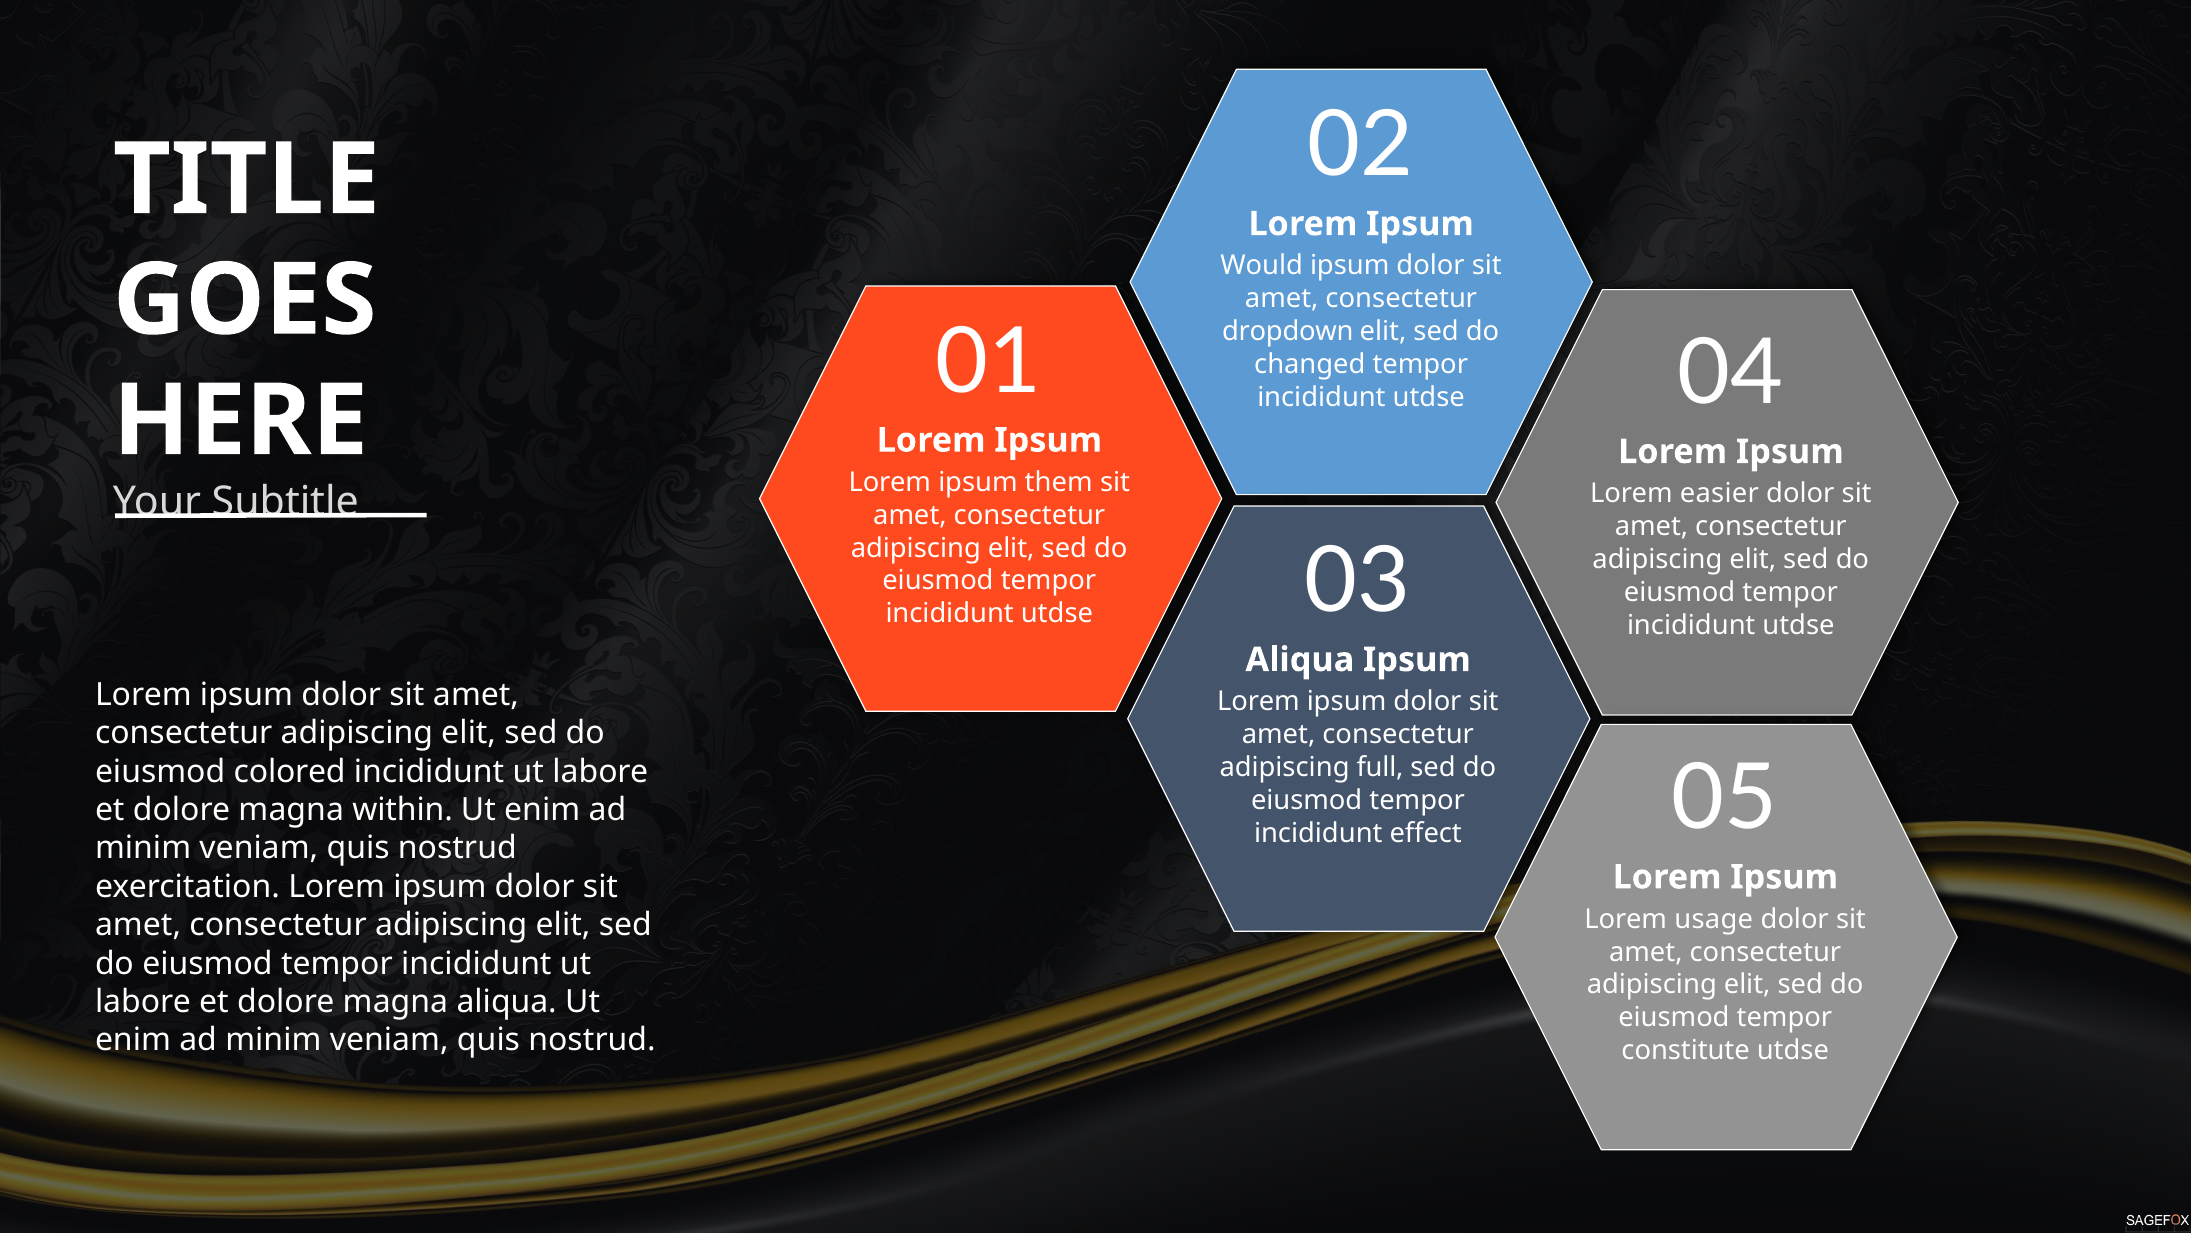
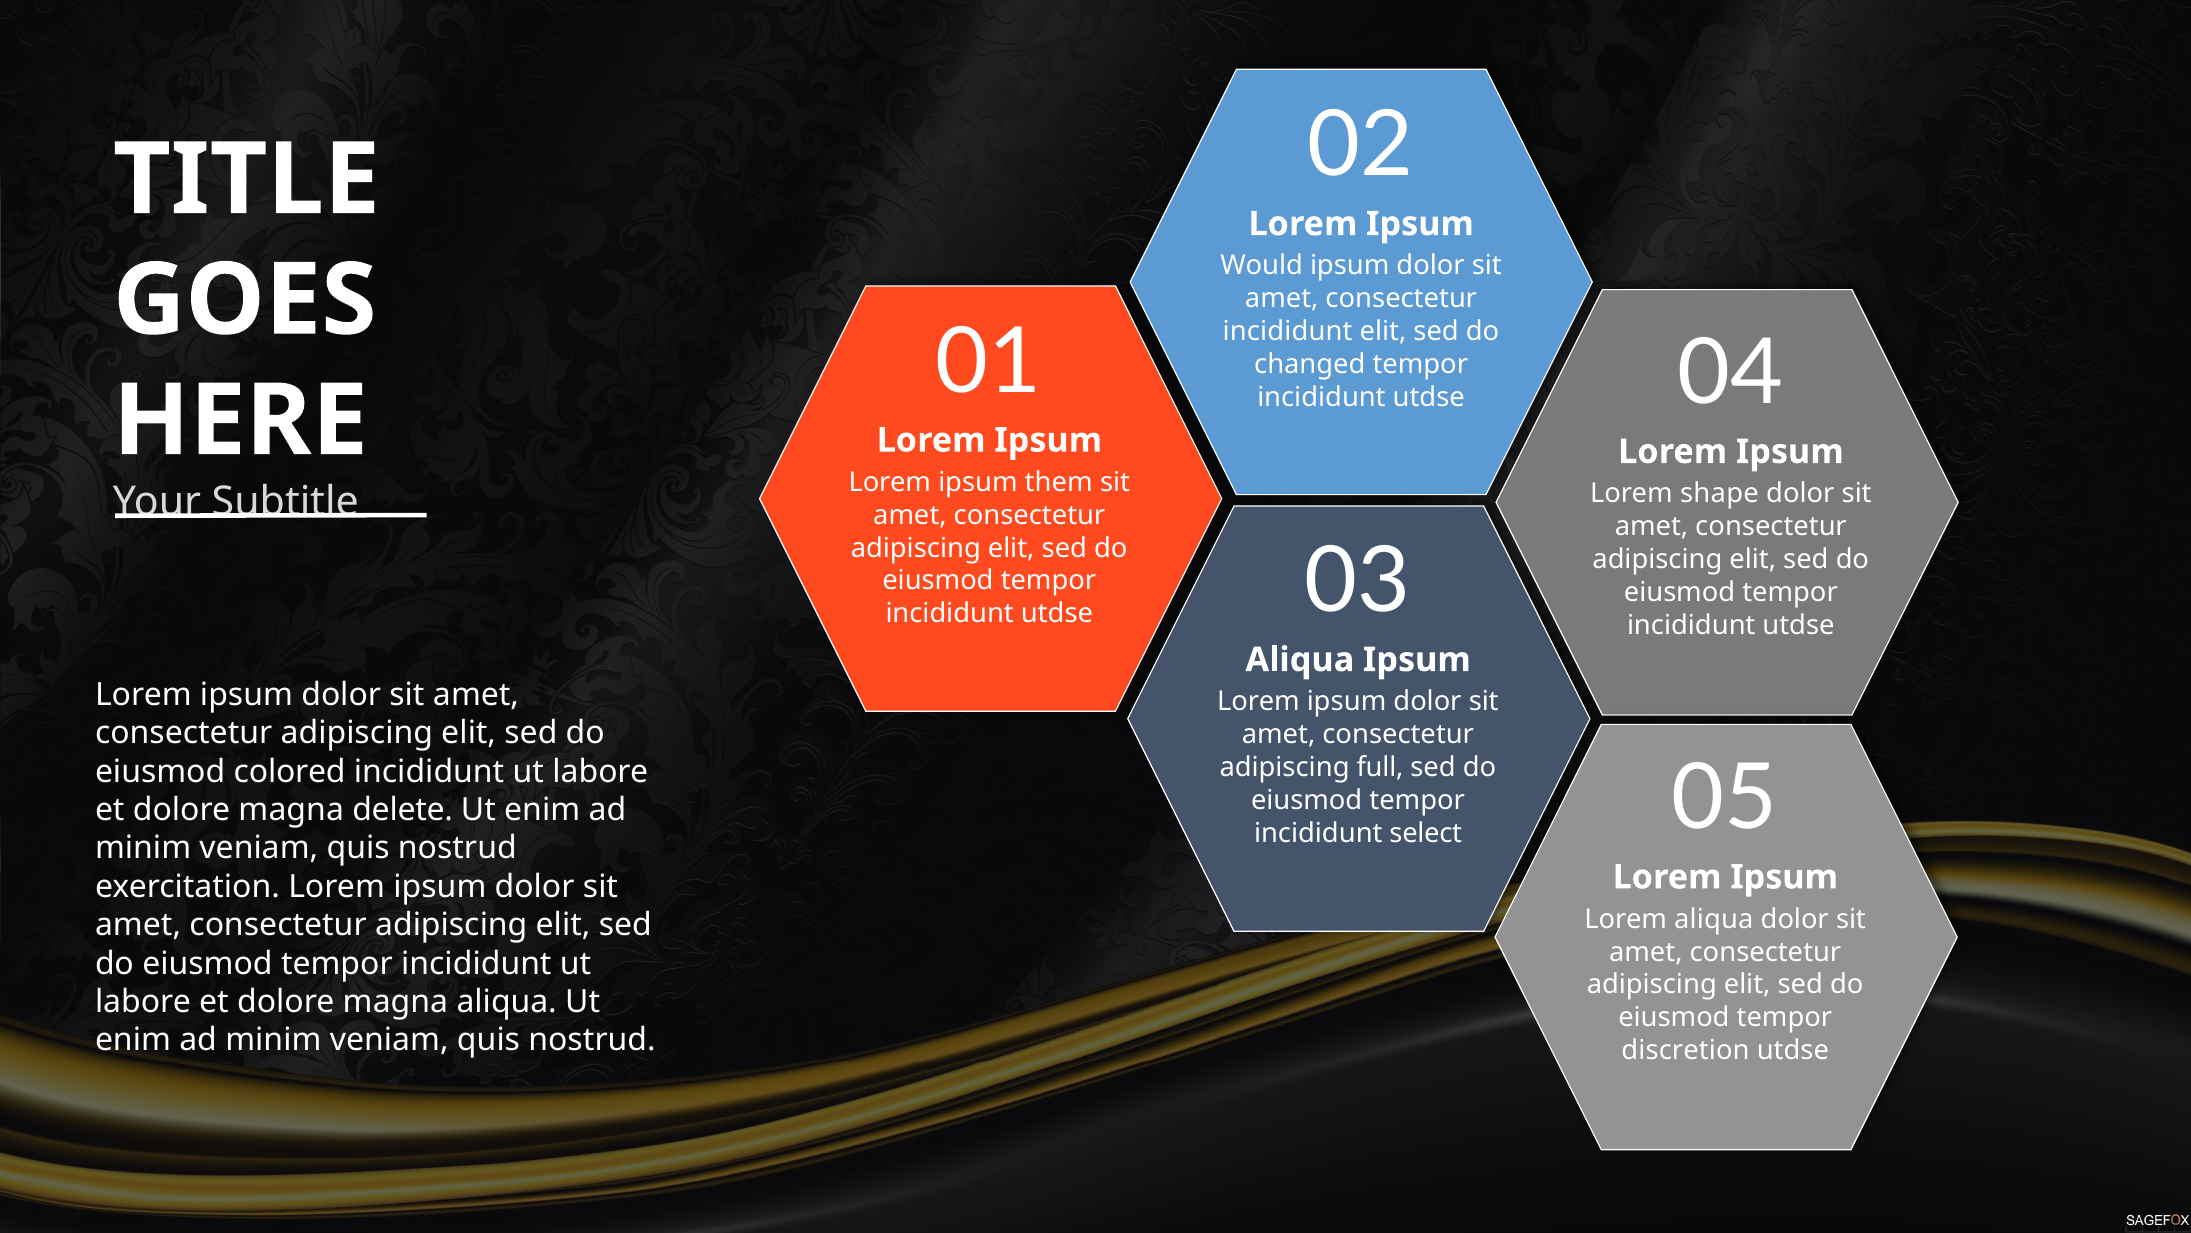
dropdown at (1288, 332): dropdown -> incididunt
easier: easier -> shape
within: within -> delete
effect: effect -> select
Lorem usage: usage -> aliqua
constitute: constitute -> discretion
